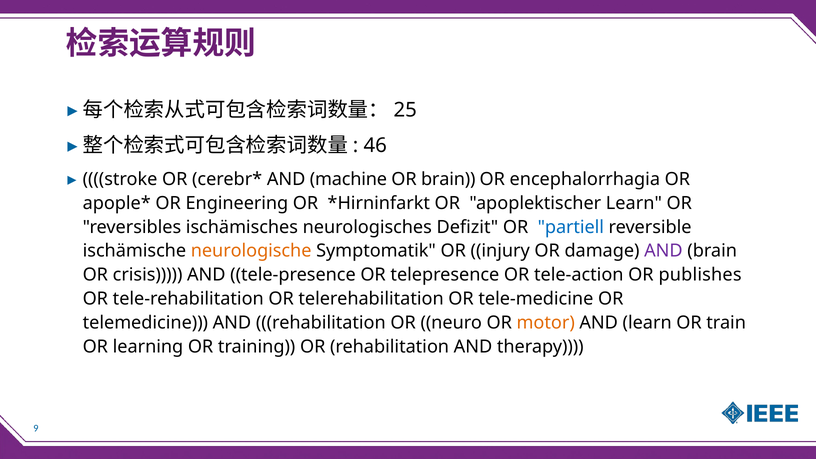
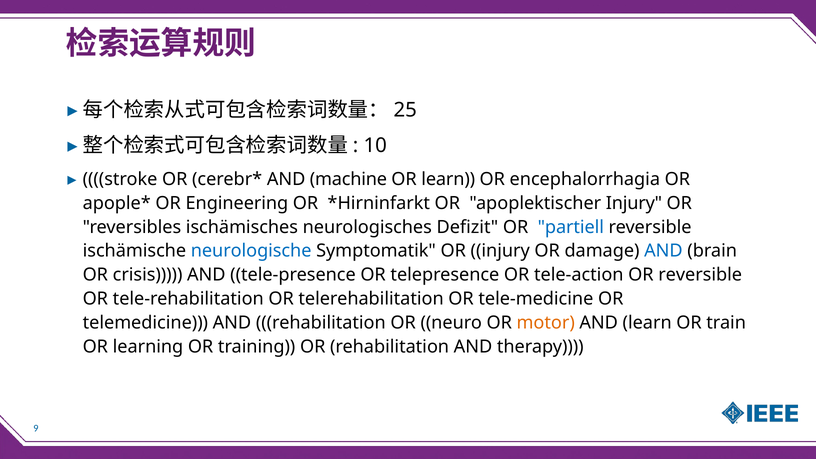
46: 46 -> 10
OR brain: brain -> learn
apoplektischer Learn: Learn -> Injury
neurologische colour: orange -> blue
AND at (663, 251) colour: purple -> blue
OR publishes: publishes -> reversible
